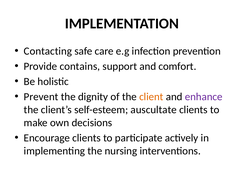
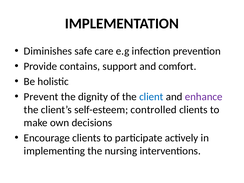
Contacting: Contacting -> Diminishes
client colour: orange -> blue
auscultate: auscultate -> controlled
